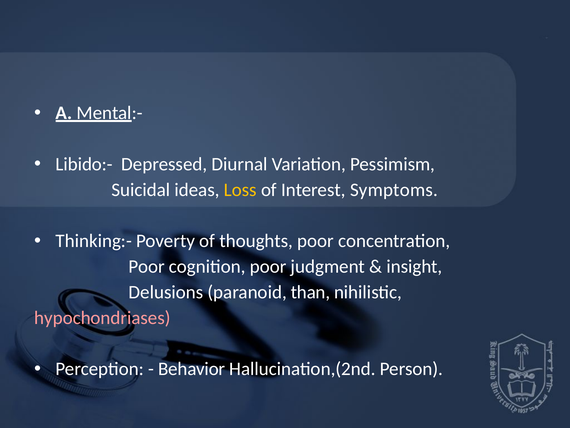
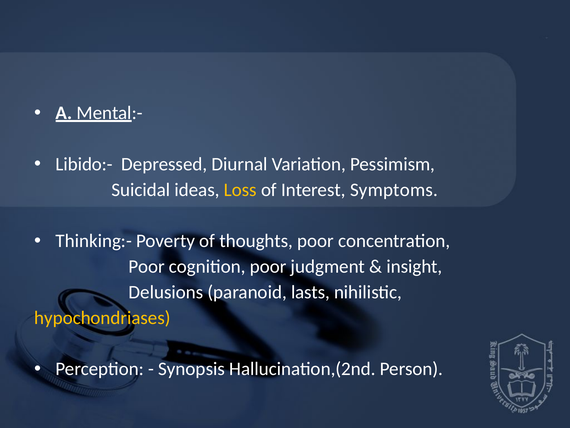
than: than -> lasts
hypochondriases colour: pink -> yellow
Behavior: Behavior -> Synopsis
